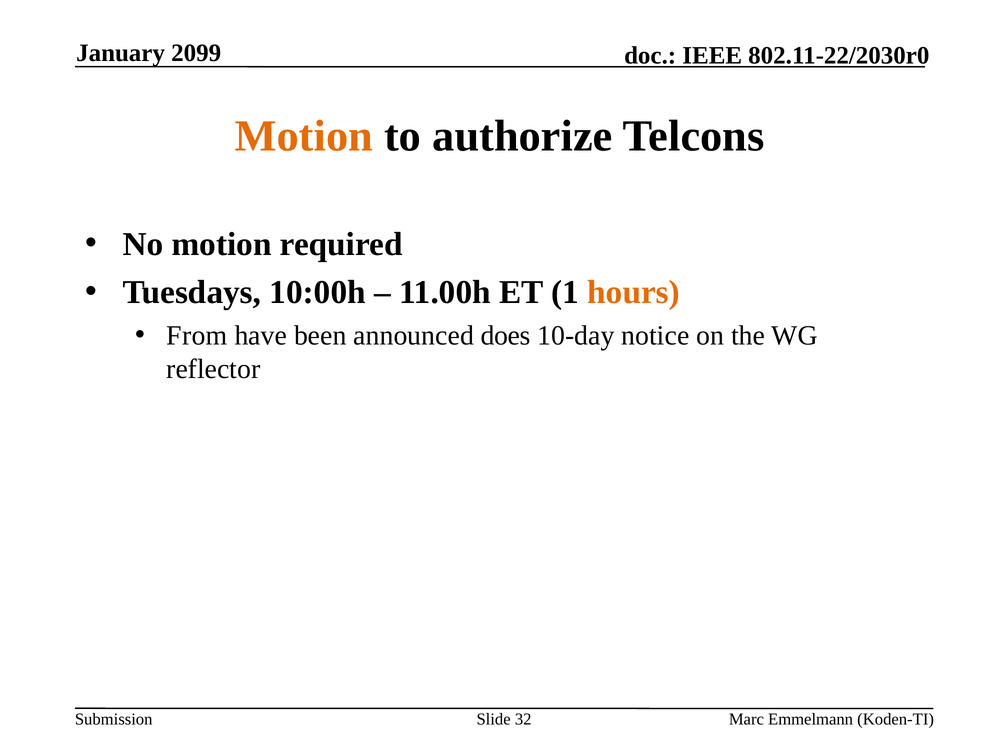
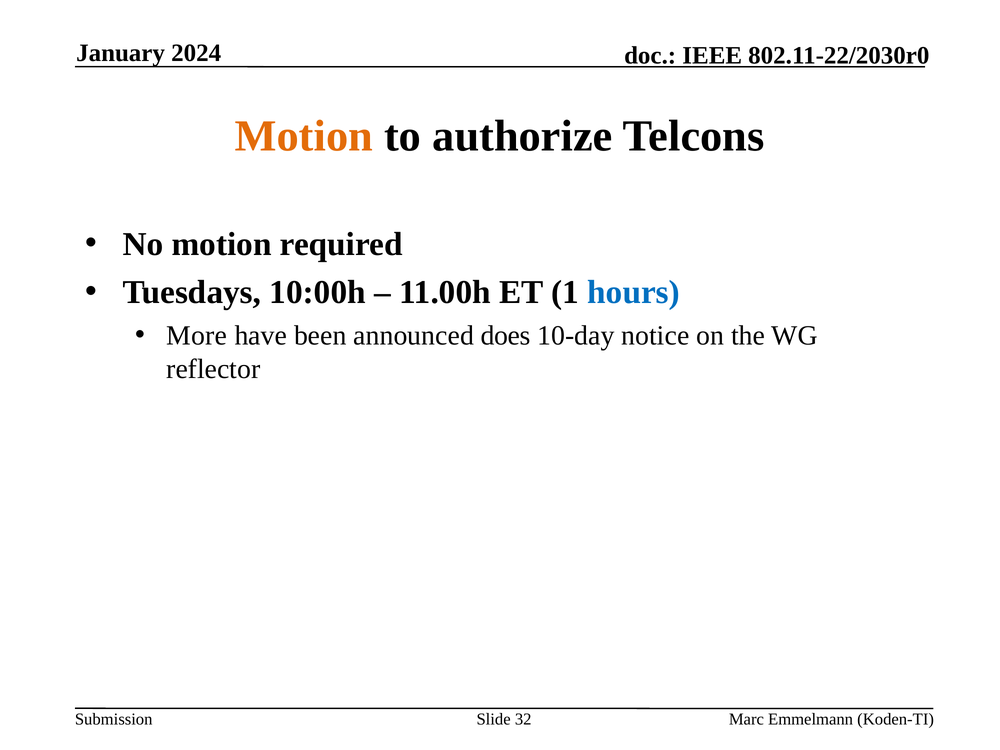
2099: 2099 -> 2024
hours colour: orange -> blue
From: From -> More
